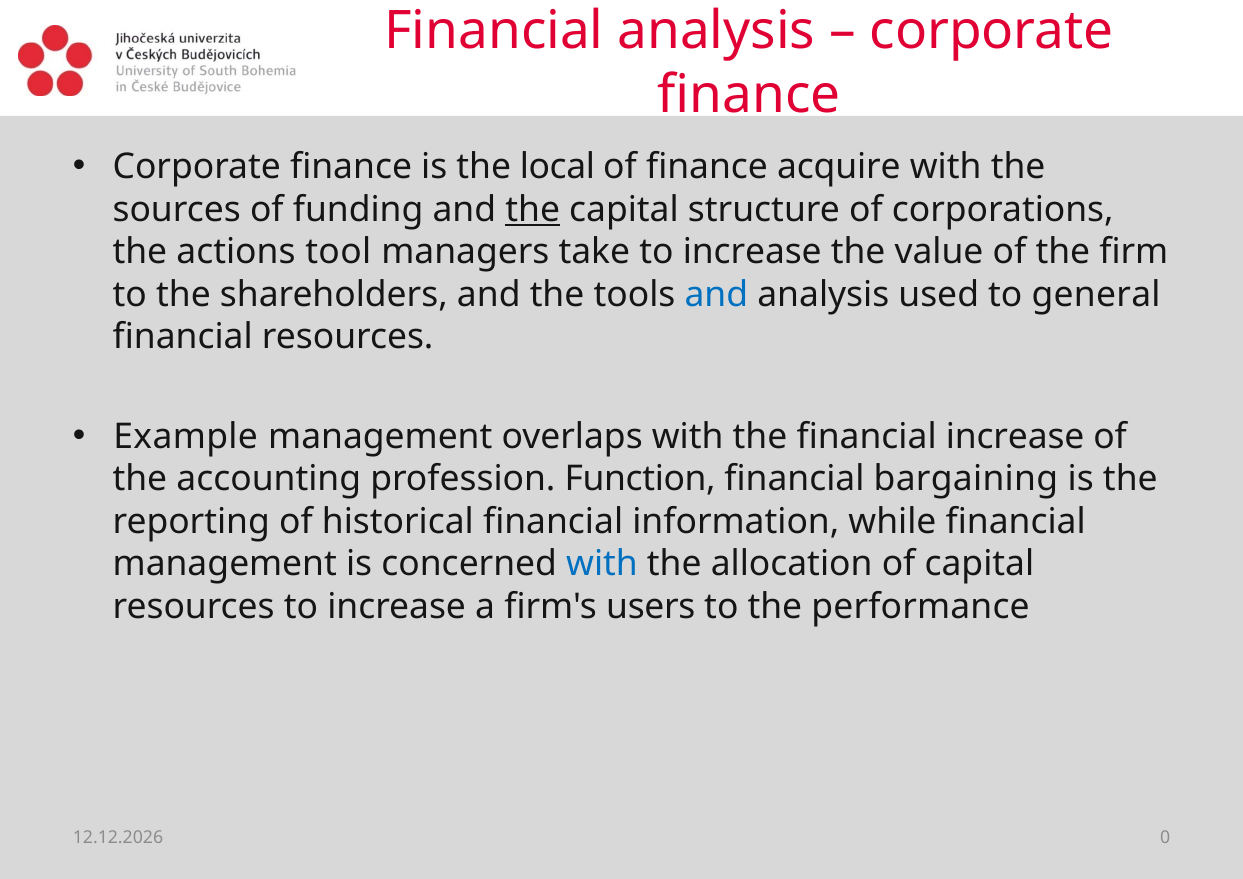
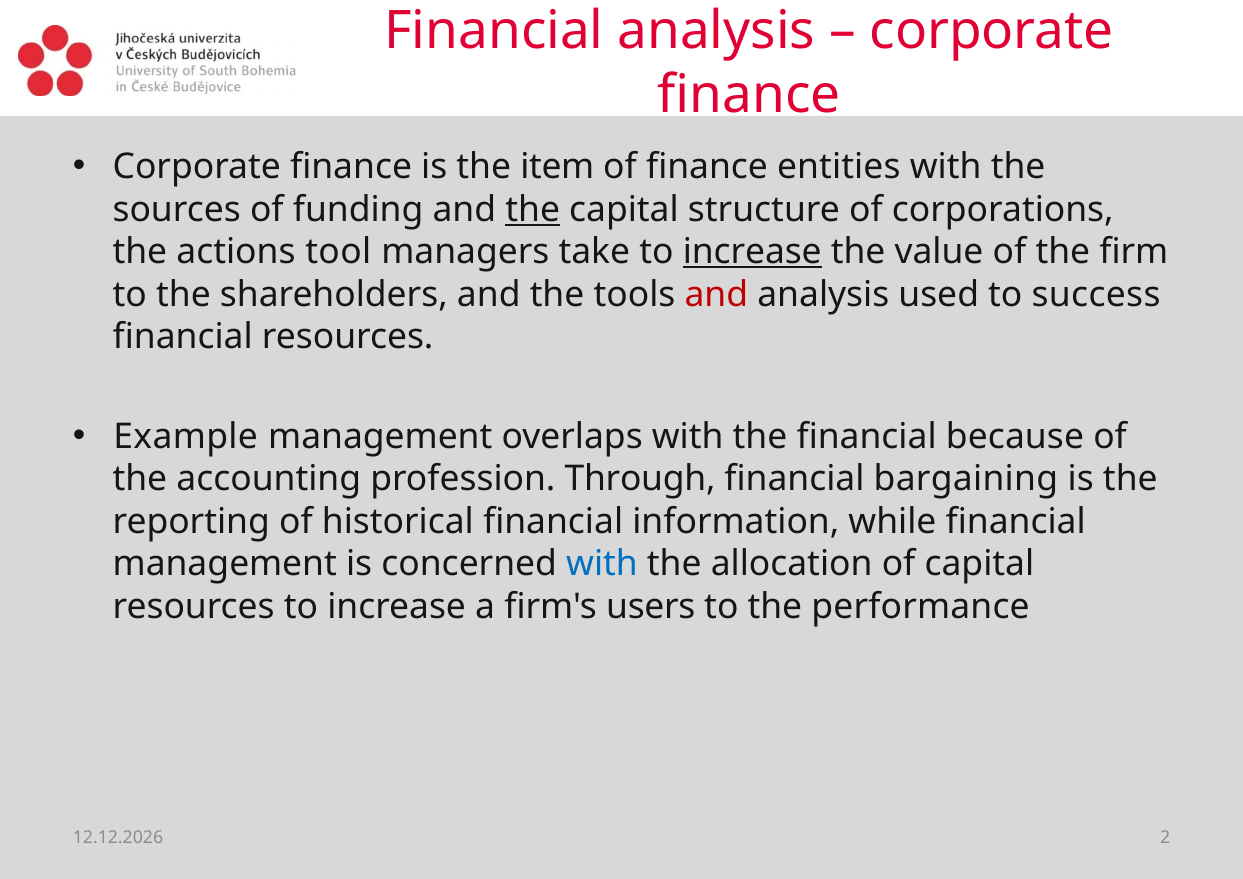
local: local -> item
acquire: acquire -> entities
increase at (752, 252) underline: none -> present
and at (716, 295) colour: blue -> red
general: general -> success
financial increase: increase -> because
Function: Function -> Through
0: 0 -> 2
